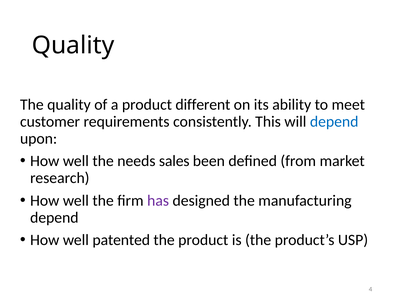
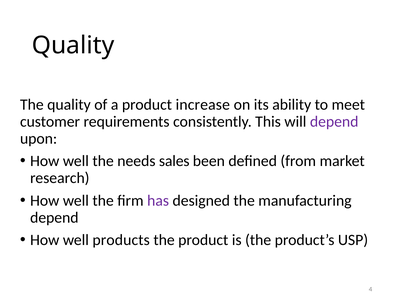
different: different -> increase
depend at (334, 122) colour: blue -> purple
patented: patented -> products
